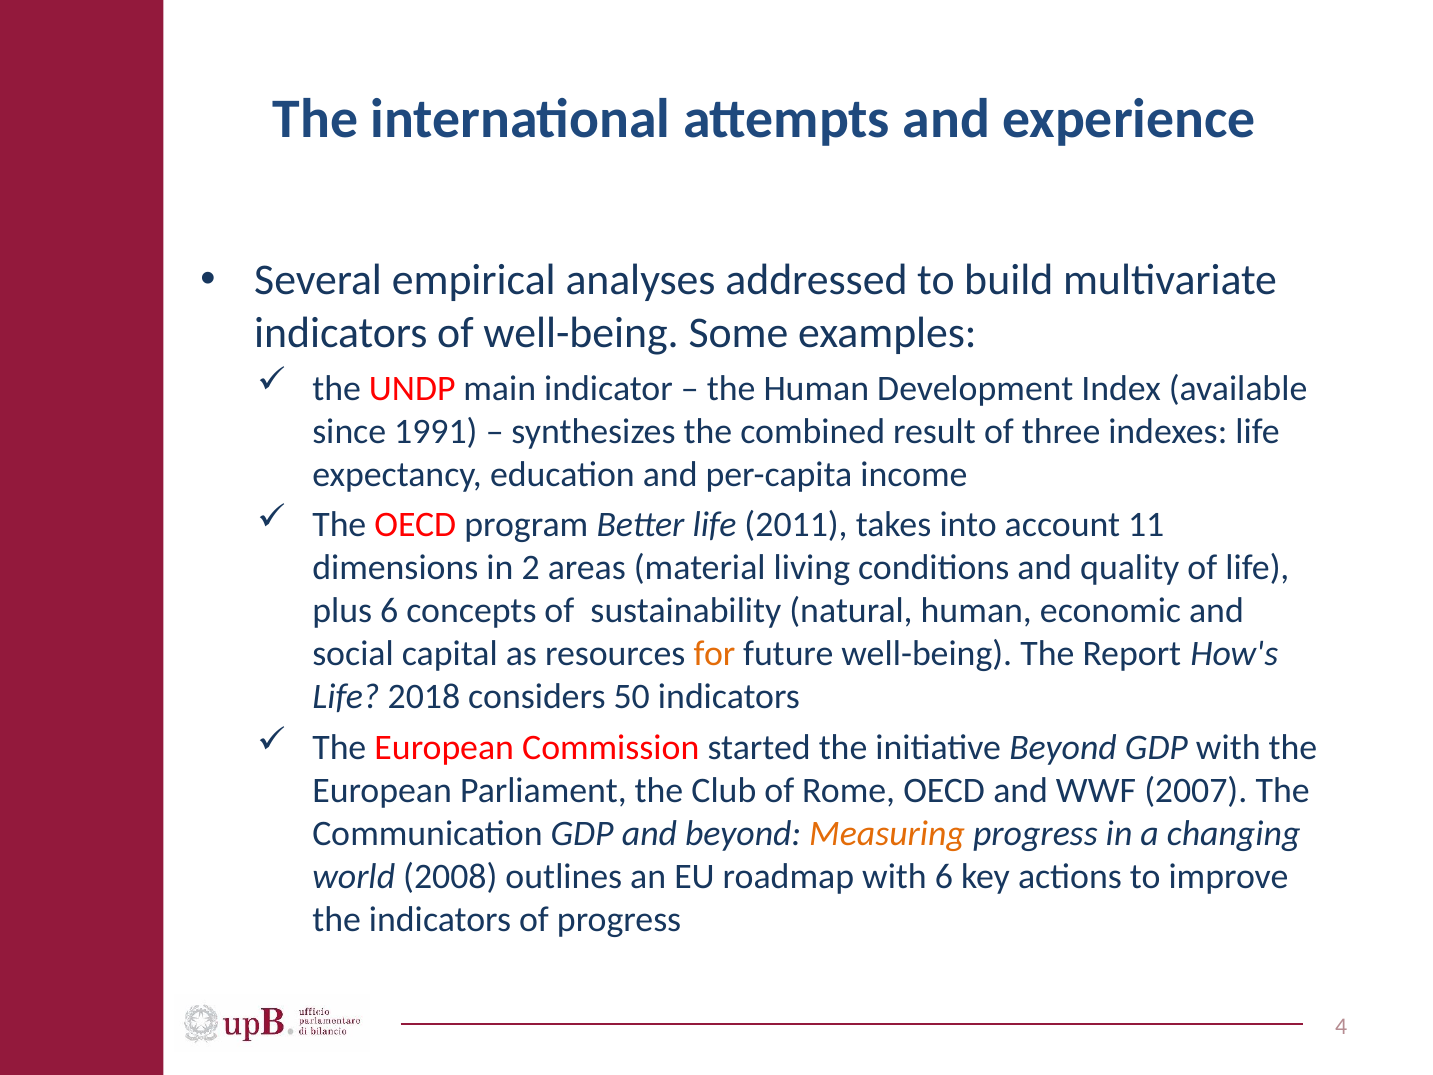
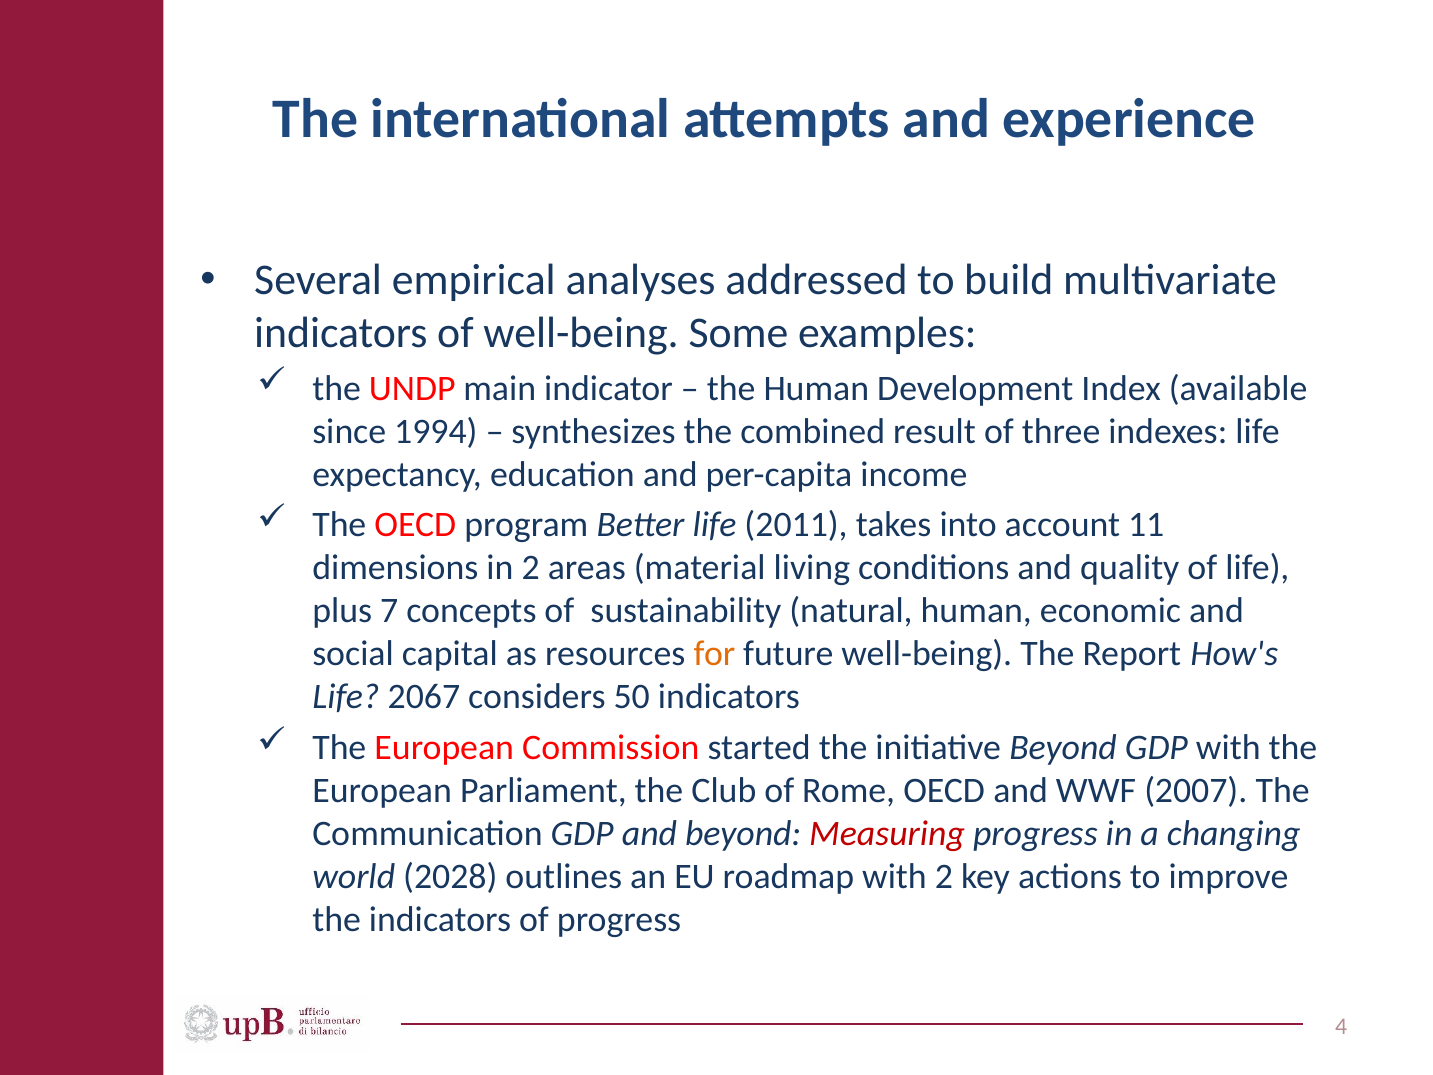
1991: 1991 -> 1994
plus 6: 6 -> 7
2018: 2018 -> 2067
Measuring colour: orange -> red
2008: 2008 -> 2028
with 6: 6 -> 2
